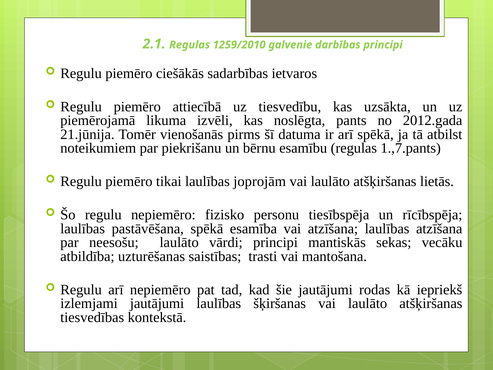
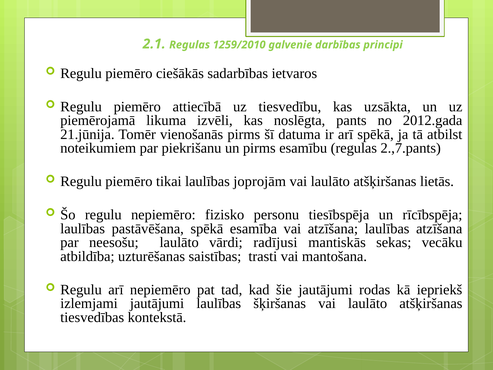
un bērnu: bērnu -> pirms
1.,7.pants: 1.,7.pants -> 2.,7.pants
vārdi principi: principi -> radījusi
